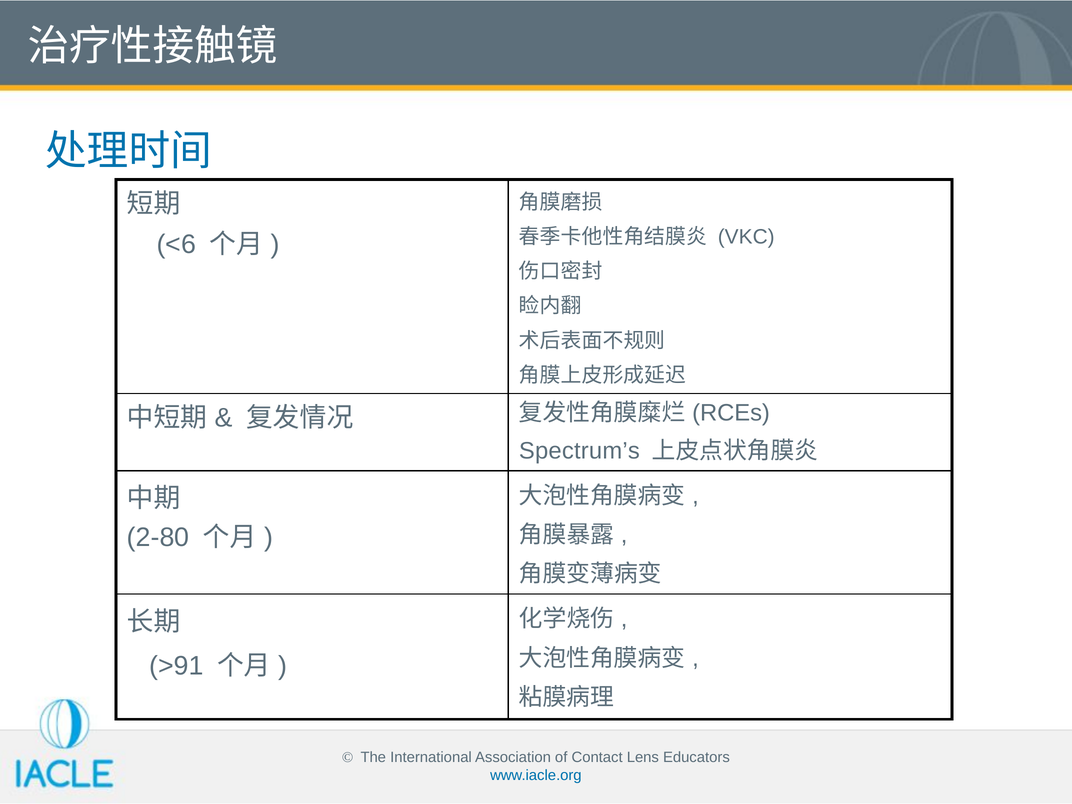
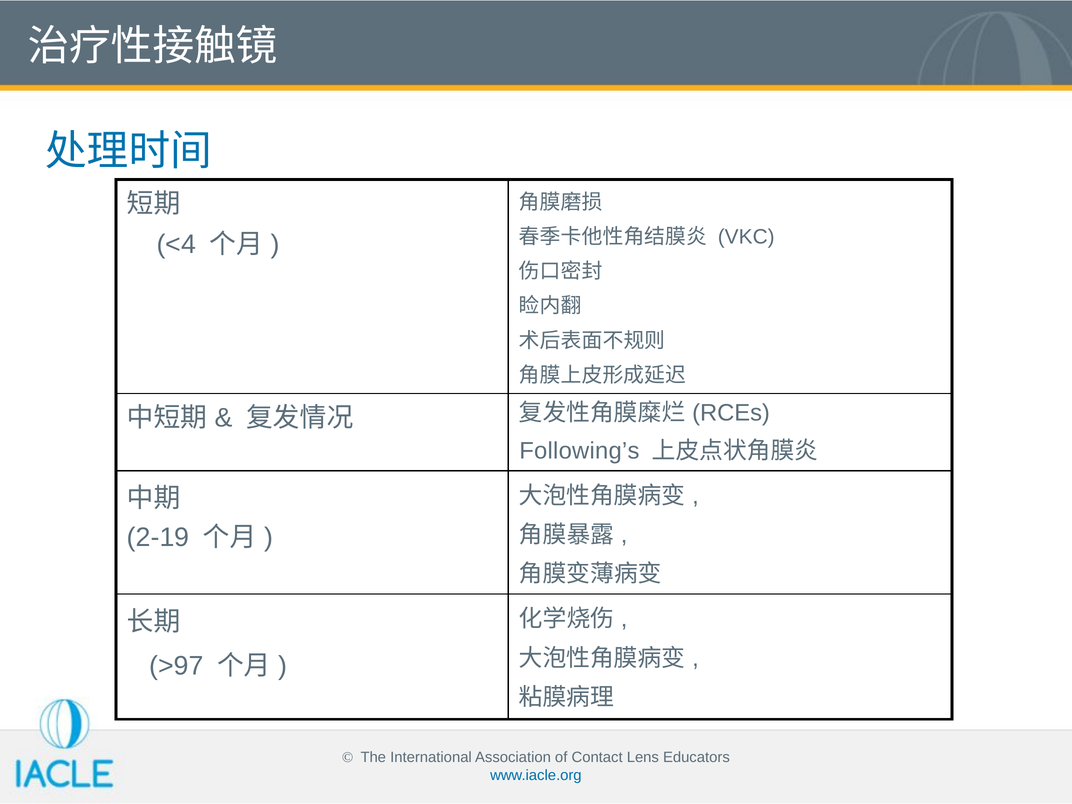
<6: <6 -> <4
Spectrum’s: Spectrum’s -> Following’s
2-80: 2-80 -> 2-19
>91: >91 -> >97
